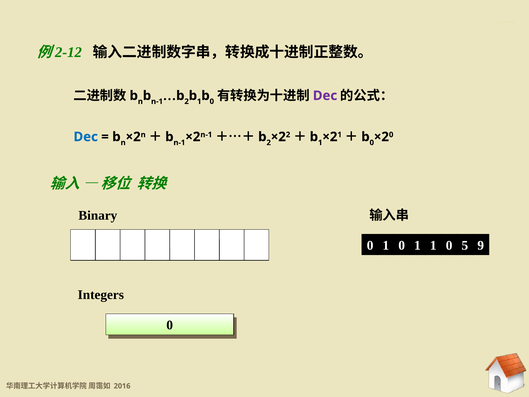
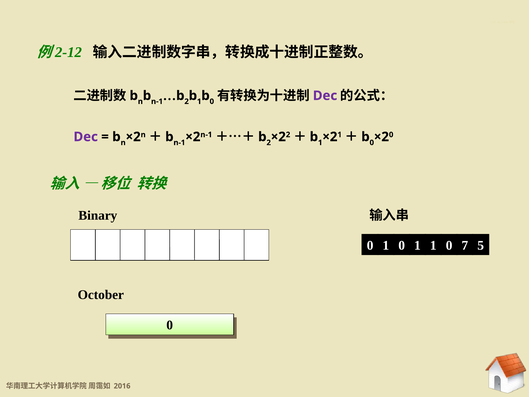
Dec at (86, 137) colour: blue -> purple
5: 5 -> 7
9: 9 -> 5
Integers: Integers -> October
